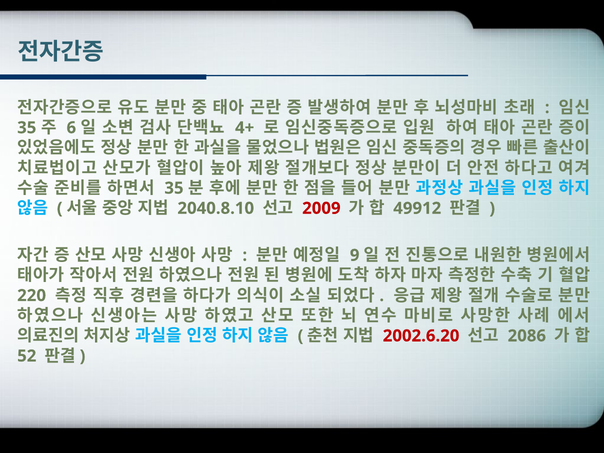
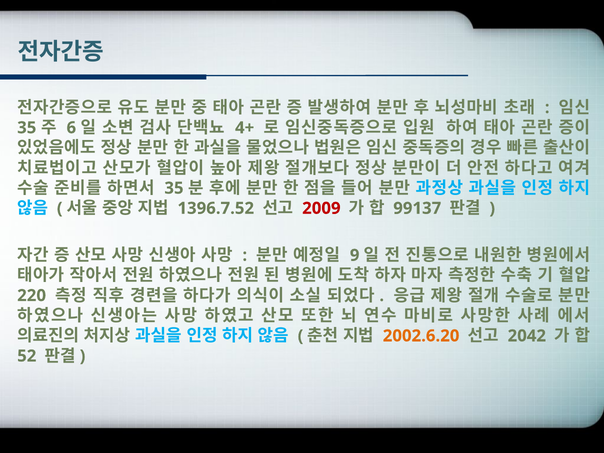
2040.8.10: 2040.8.10 -> 1396.7.52
49912: 49912 -> 99137
2002.6.20 colour: red -> orange
2086: 2086 -> 2042
